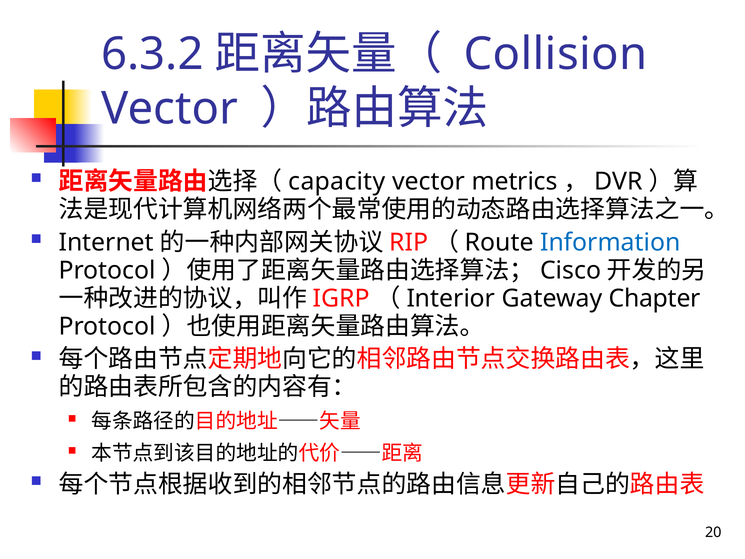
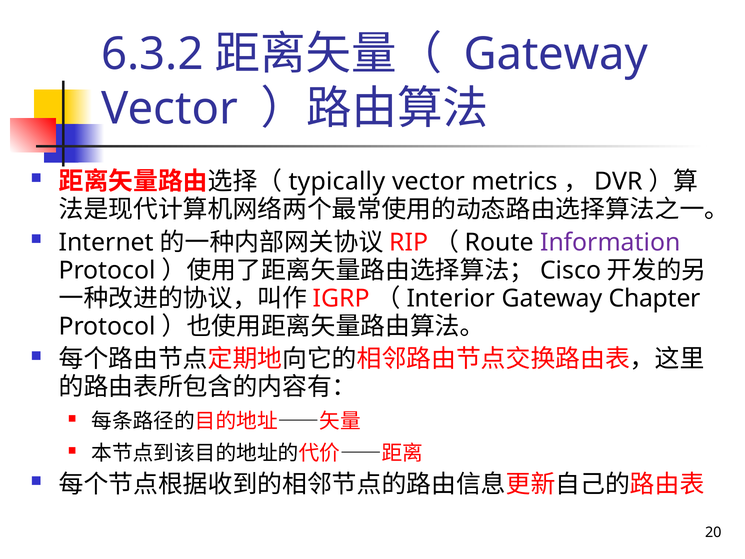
Collision at (556, 54): Collision -> Gateway
capacity: capacity -> typically
Information colour: blue -> purple
